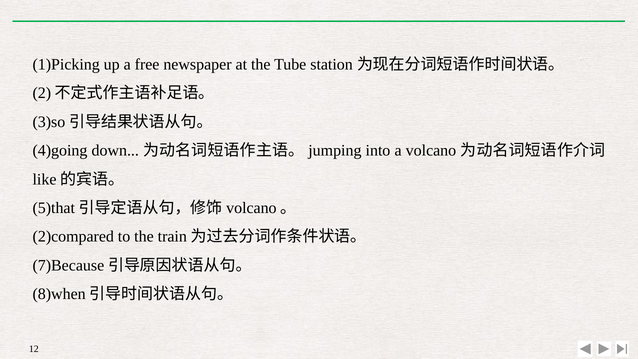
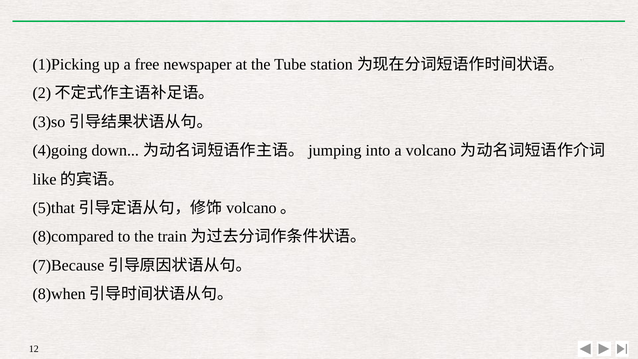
2)compared: 2)compared -> 8)compared
